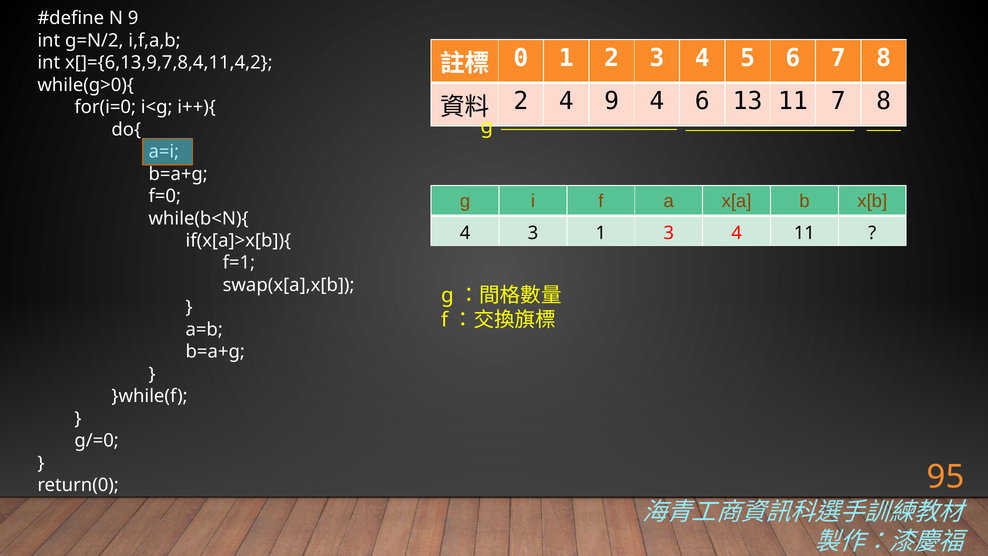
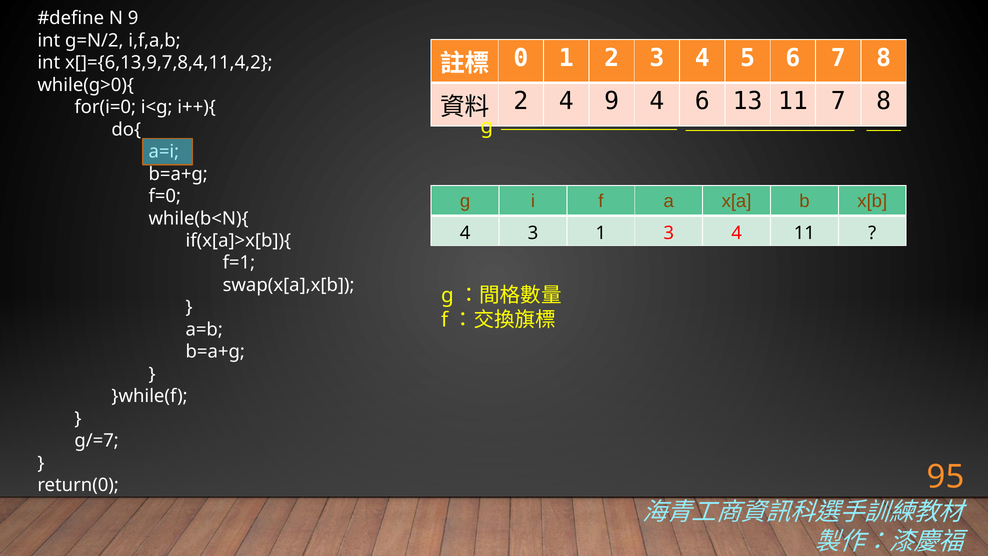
g/=0: g/=0 -> g/=7
